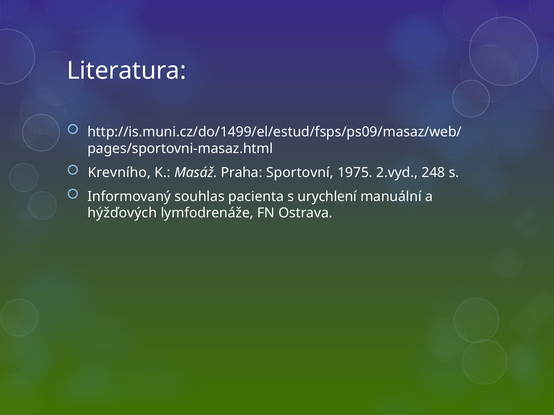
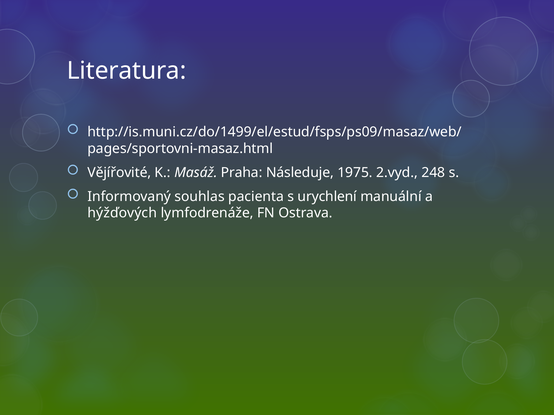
Krevního: Krevního -> Vějířovité
Sportovní: Sportovní -> Následuje
